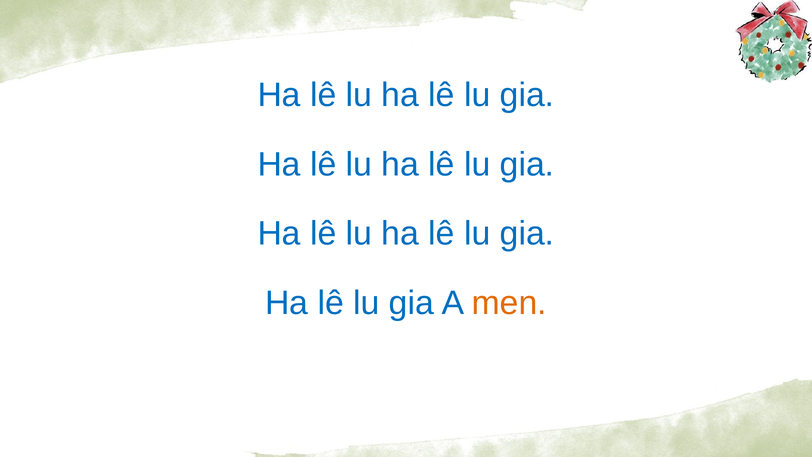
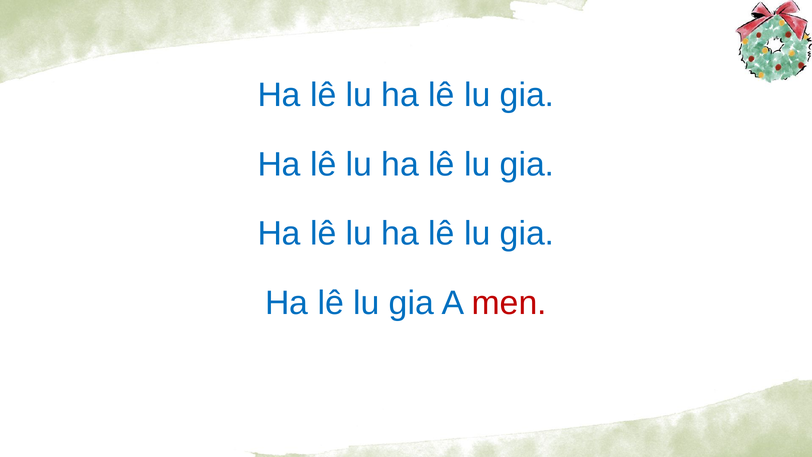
men colour: orange -> red
